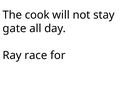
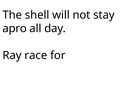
cook: cook -> shell
gate: gate -> apro
